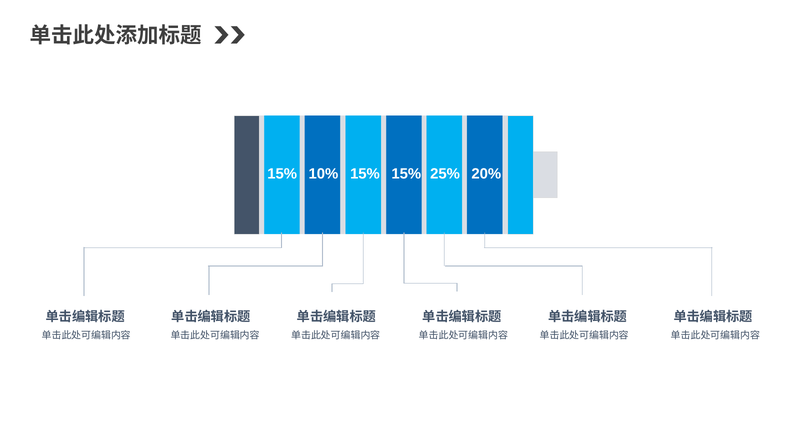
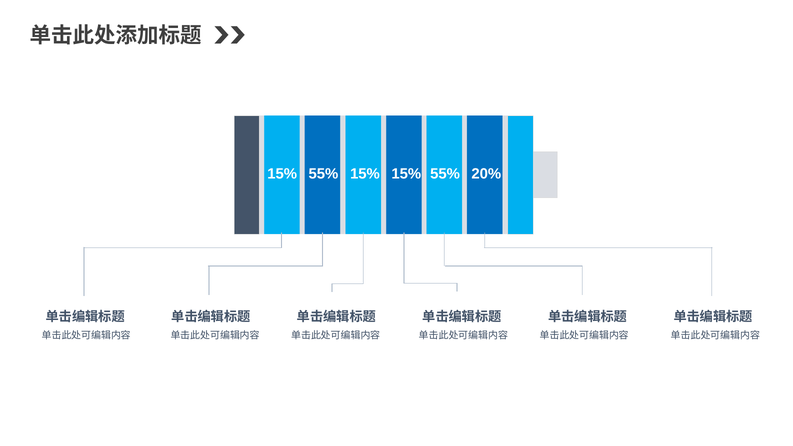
10% at (323, 174): 10% -> 55%
15% 15% 25%: 25% -> 55%
